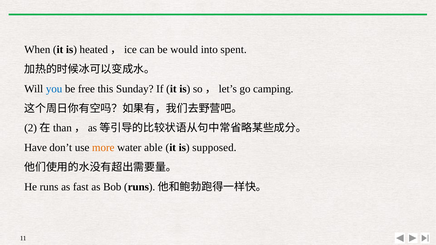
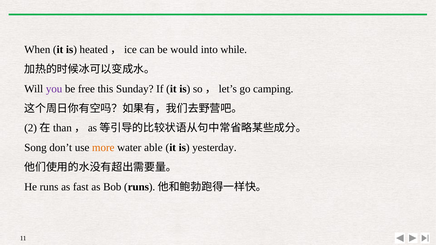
spent: spent -> while
you colour: blue -> purple
Have: Have -> Song
supposed: supposed -> yesterday
